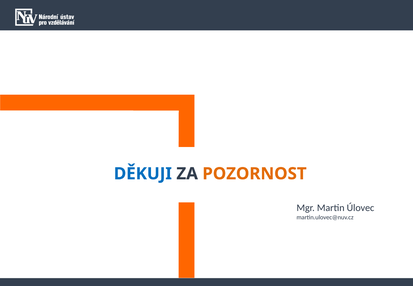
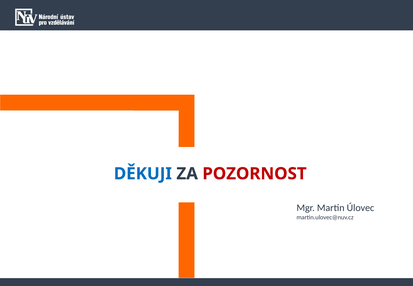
POZORNOST colour: orange -> red
